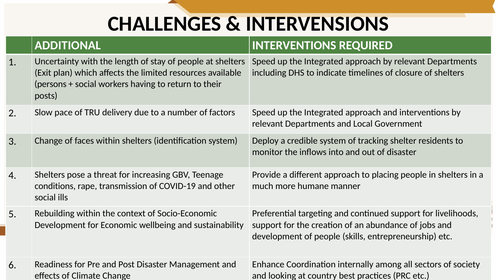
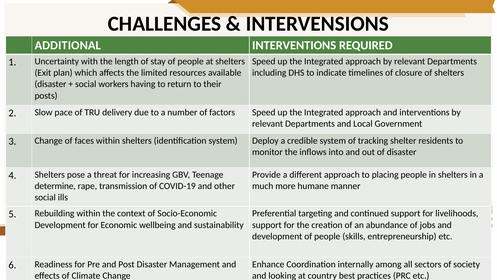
persons at (50, 84): persons -> disaster
conditions: conditions -> determine
